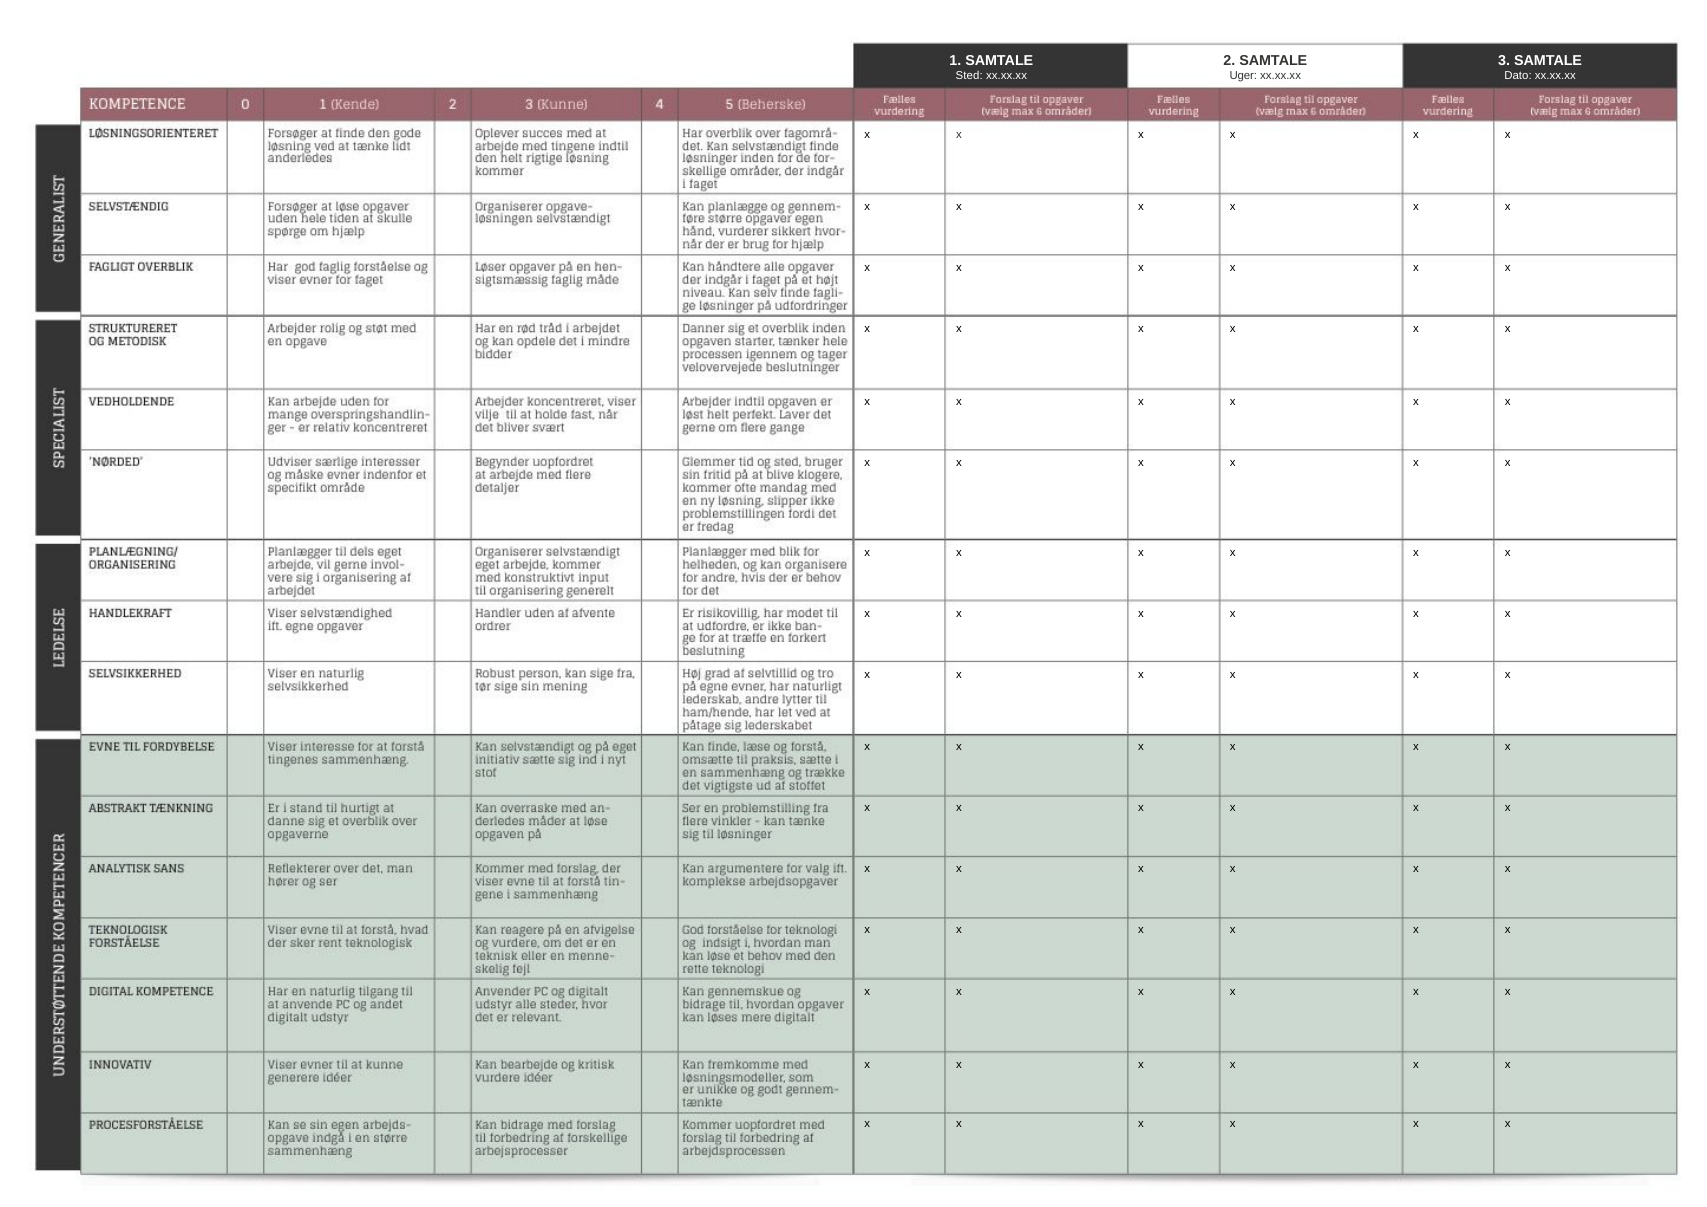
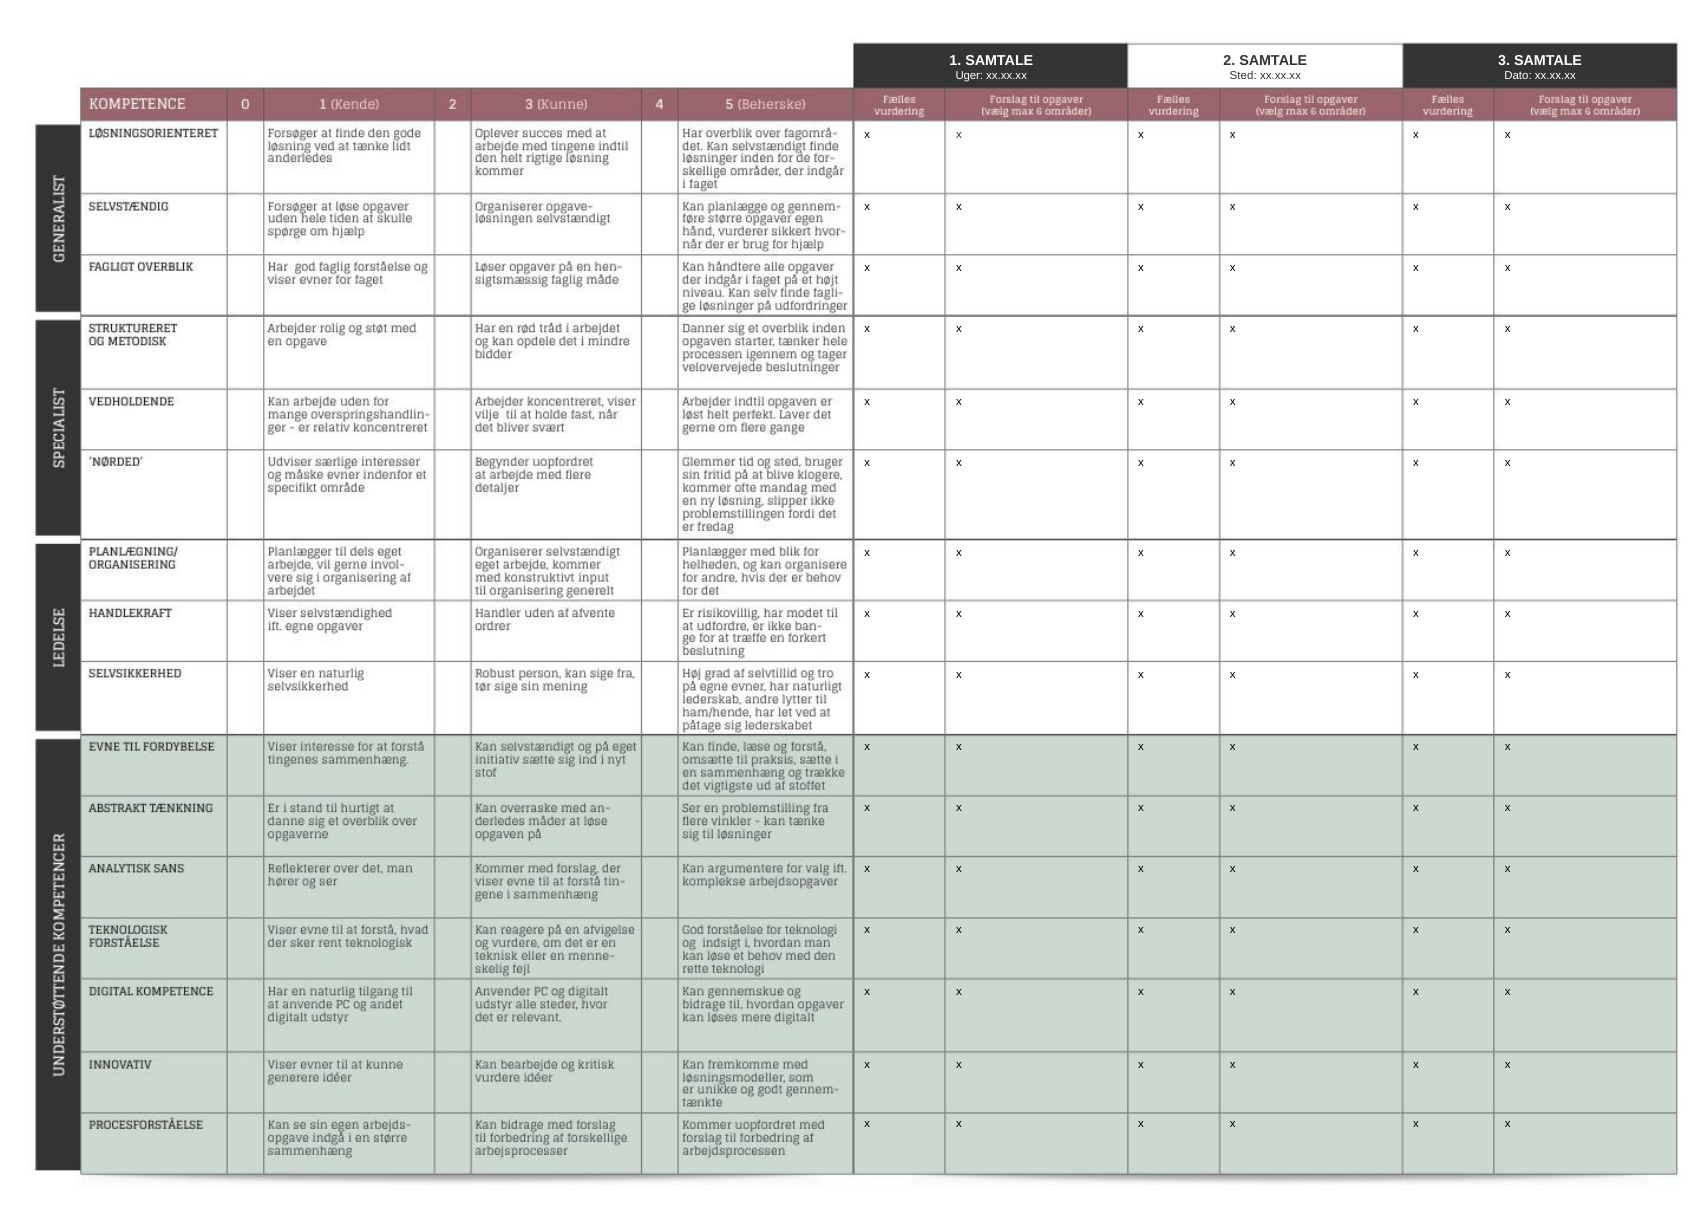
Sted: Sted -> Uger
Uger: Uger -> Sted
